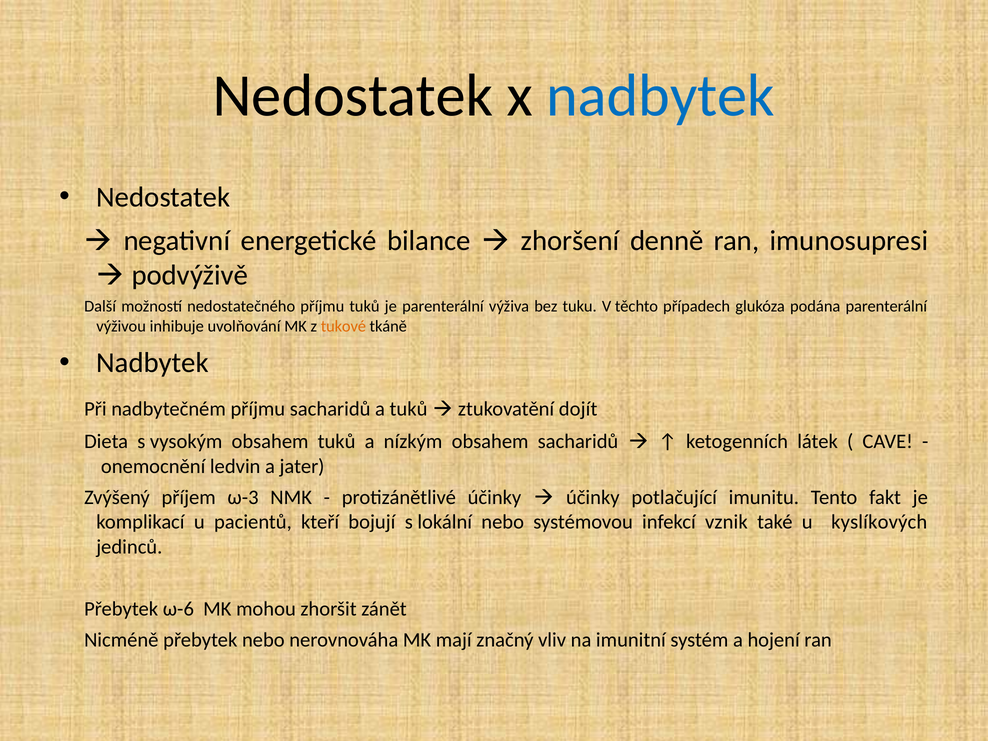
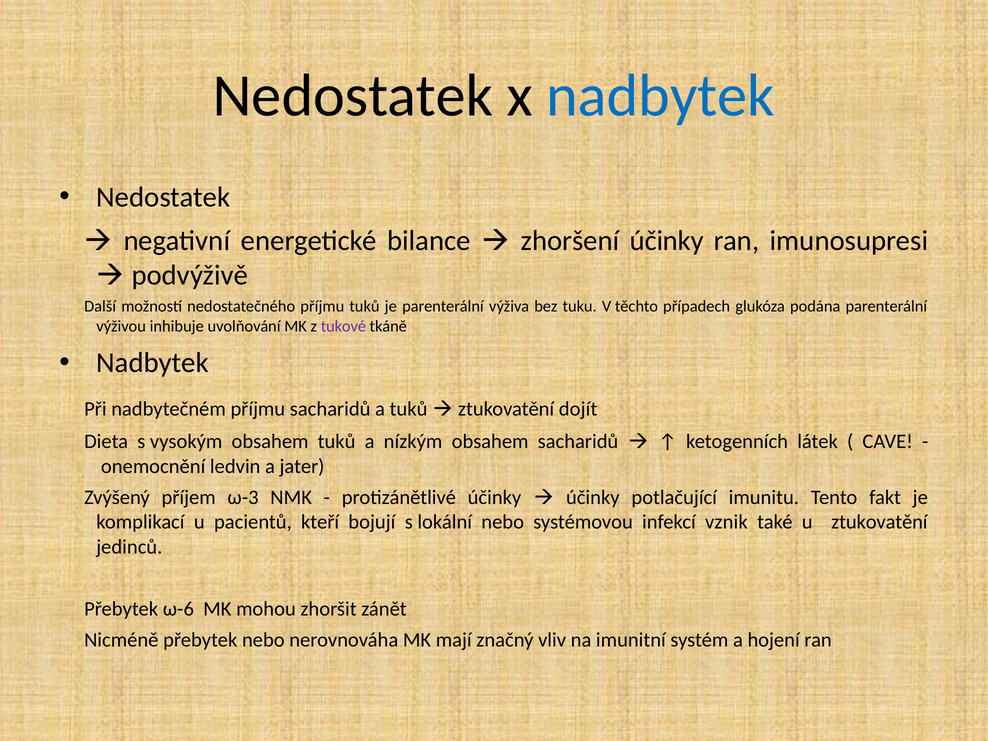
zhoršení denně: denně -> účinky
tukové colour: orange -> purple
u kyslíkových: kyslíkových -> ztukovatění
